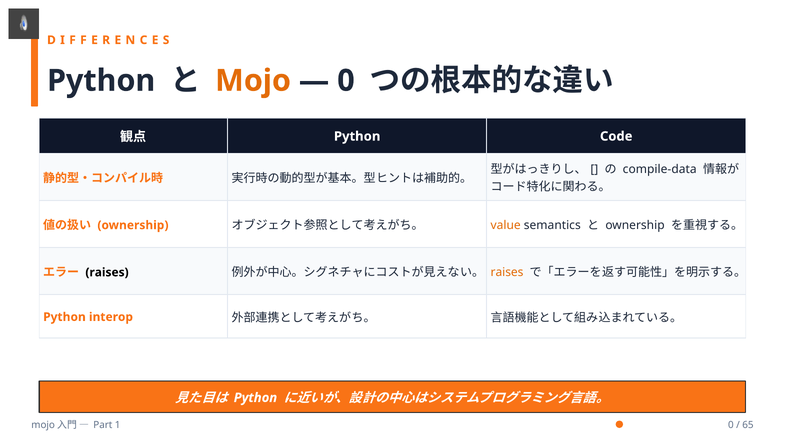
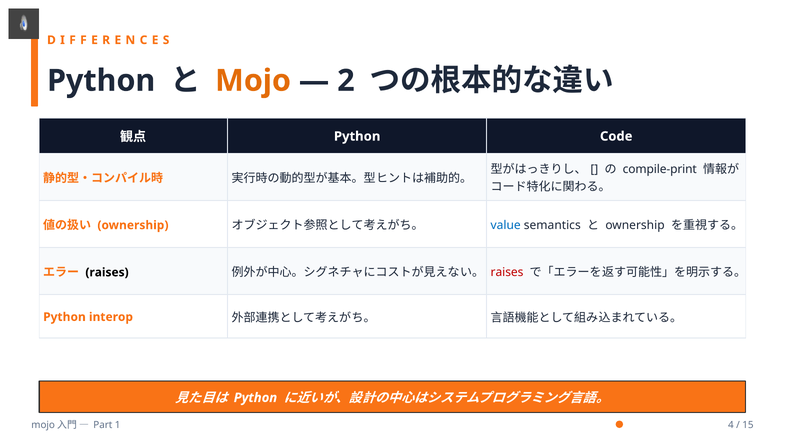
0 at (346, 81): 0 -> 2
compile-data: compile-data -> compile-print
value colour: orange -> blue
raises at (507, 272) colour: orange -> red
1 0: 0 -> 4
65: 65 -> 15
